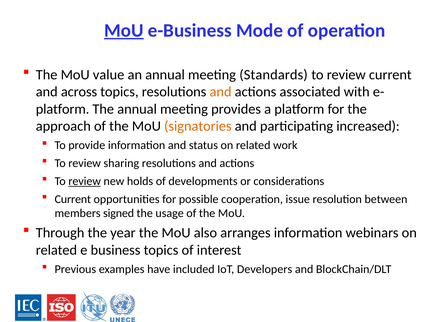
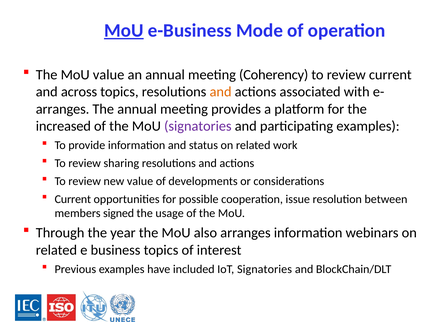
Standards: Standards -> Coherency
platform at (63, 109): platform -> arranges
approach: approach -> increased
signatories at (198, 126) colour: orange -> purple
participating increased: increased -> examples
review at (85, 181) underline: present -> none
new holds: holds -> value
IoT Developers: Developers -> Signatories
